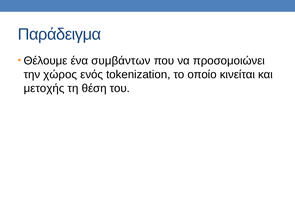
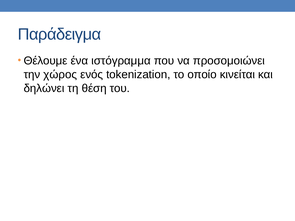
συμβάντων: συμβάντων -> ιστόγραμμα
μετοχής: μετοχής -> δηλώνει
